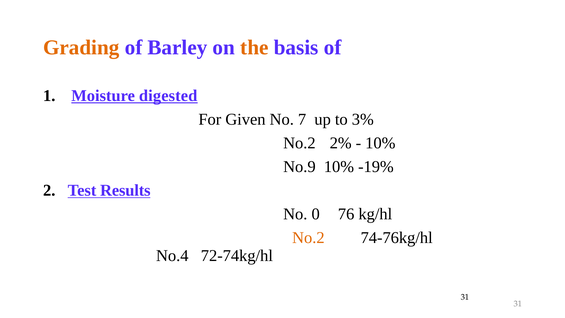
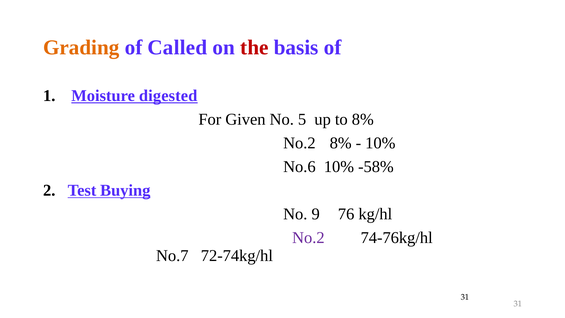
Barley: Barley -> Called
the colour: orange -> red
7: 7 -> 5
to 3%: 3% -> 8%
No.2 2%: 2% -> 8%
No.9: No.9 -> No.6
-19%: -19% -> -58%
Results: Results -> Buying
0: 0 -> 9
No.2 at (308, 238) colour: orange -> purple
No.4: No.4 -> No.7
